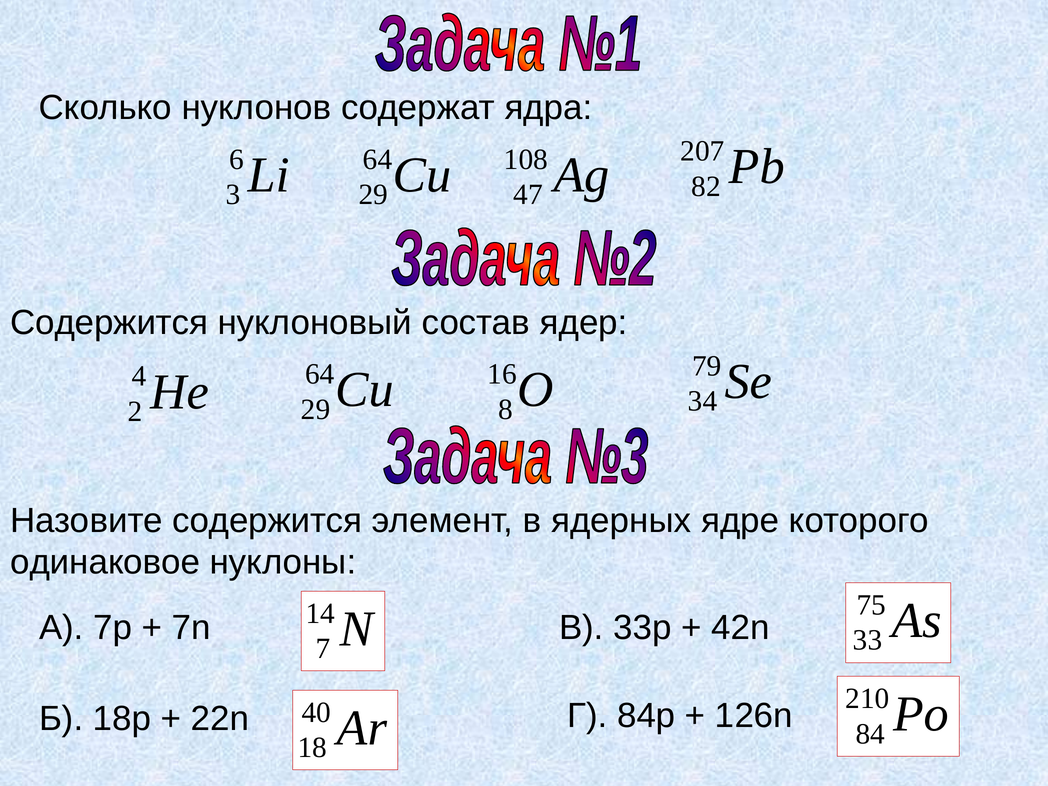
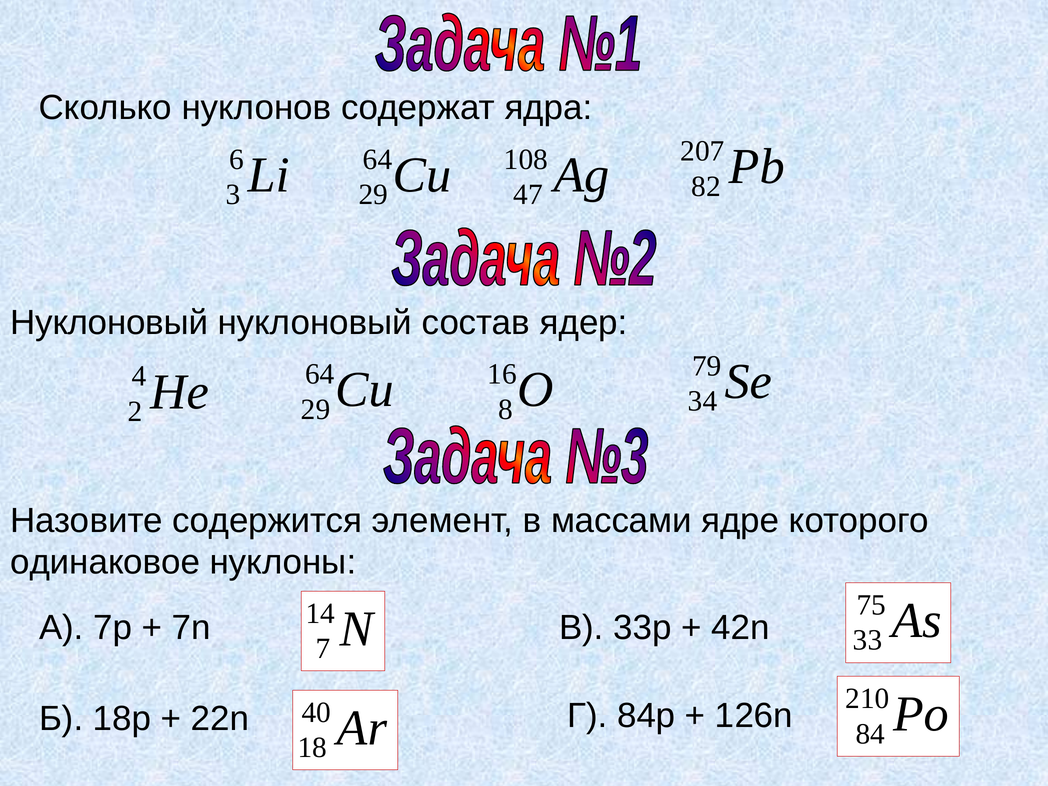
Содержится at (109, 323): Содержится -> Нуклоновый
ядерных: ядерных -> массами
